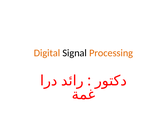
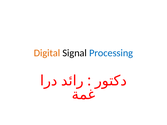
Processing colour: orange -> blue
